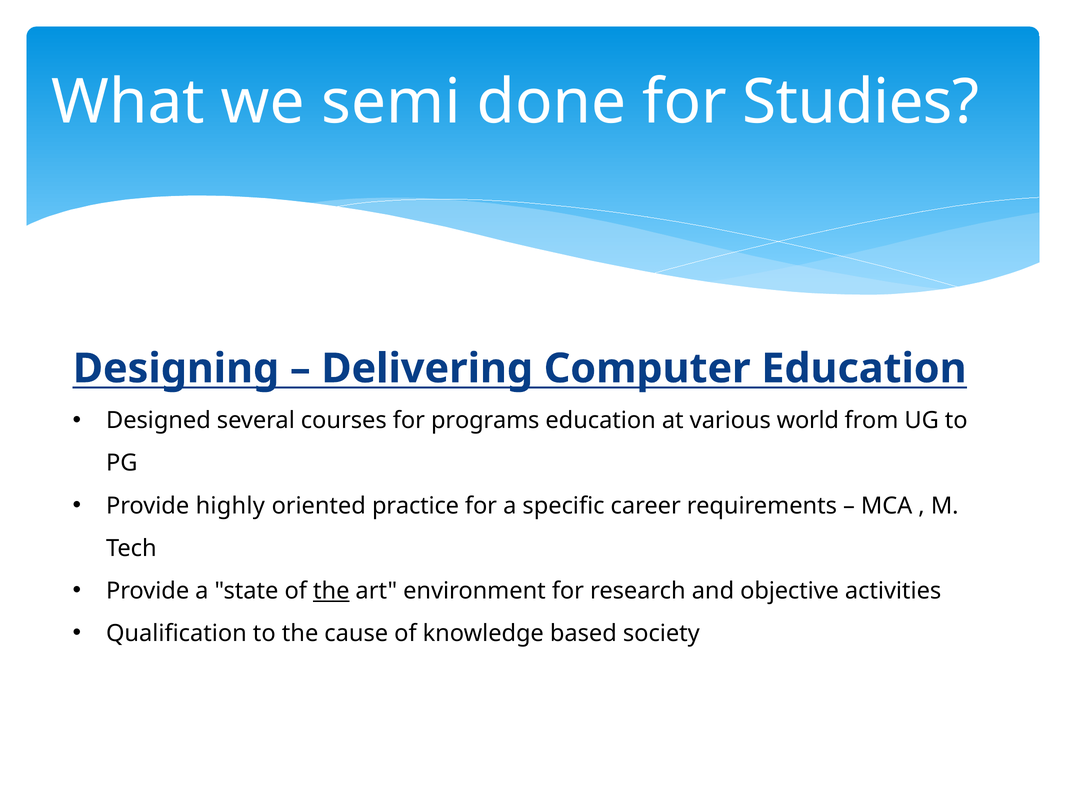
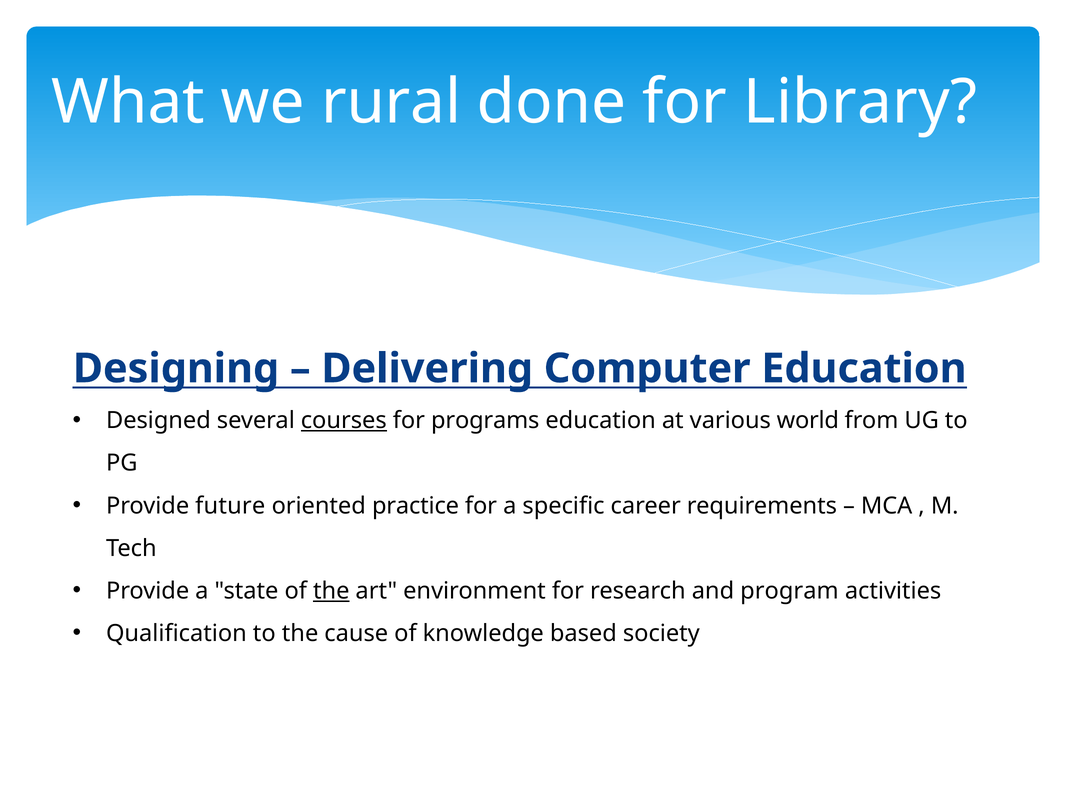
semi: semi -> rural
Studies: Studies -> Library
courses underline: none -> present
highly: highly -> future
objective: objective -> program
